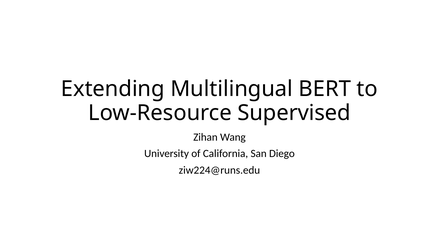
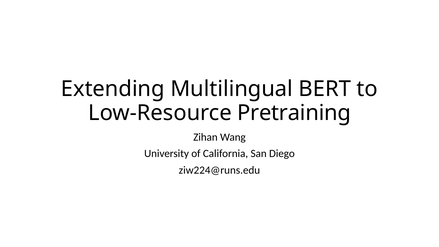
Supervised: Supervised -> Pretraining
